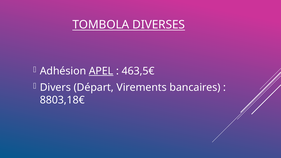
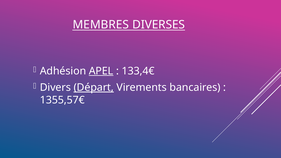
TOMBOLA: TOMBOLA -> MEMBRES
463,5€: 463,5€ -> 133,4€
Départ underline: none -> present
8803,18€: 8803,18€ -> 1355,57€
